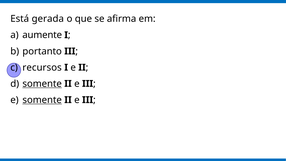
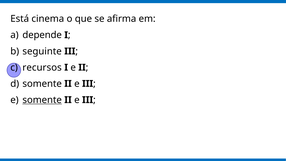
gerada: gerada -> cinema
aumente: aumente -> depende
portanto: portanto -> seguinte
somente at (42, 84) underline: present -> none
